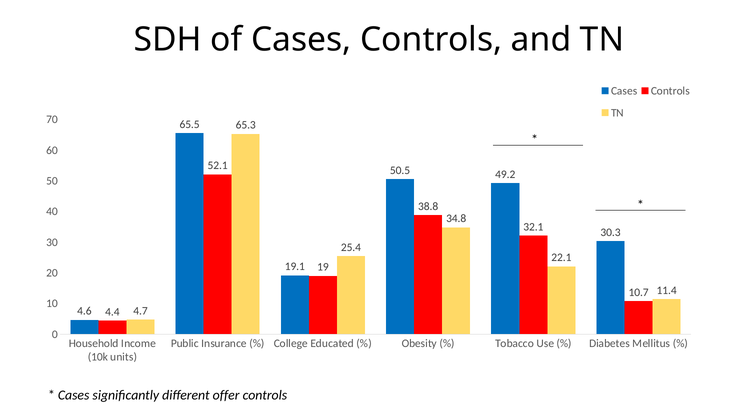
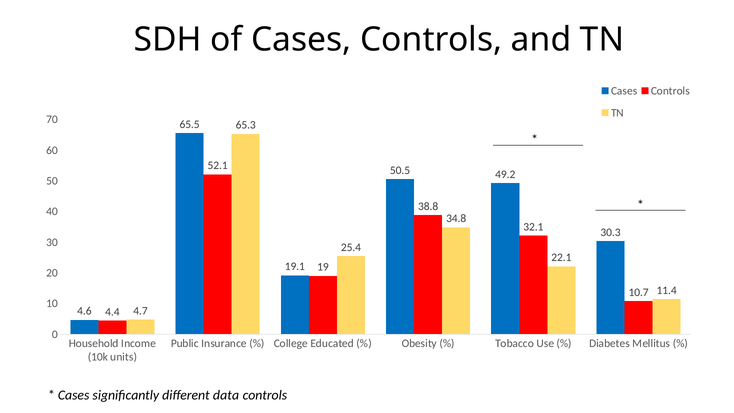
offer: offer -> data
